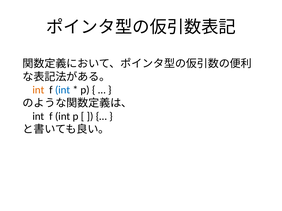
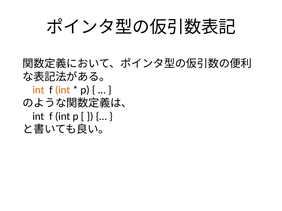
int at (63, 90) colour: blue -> orange
